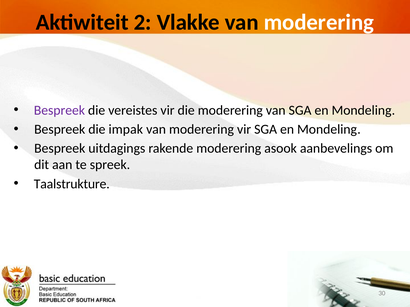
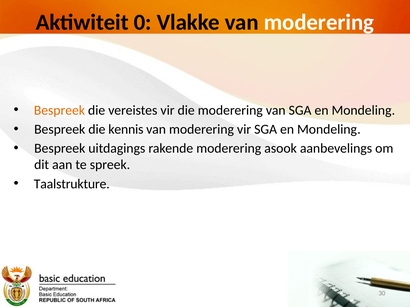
2: 2 -> 0
Bespreek at (59, 110) colour: purple -> orange
impak: impak -> kennis
